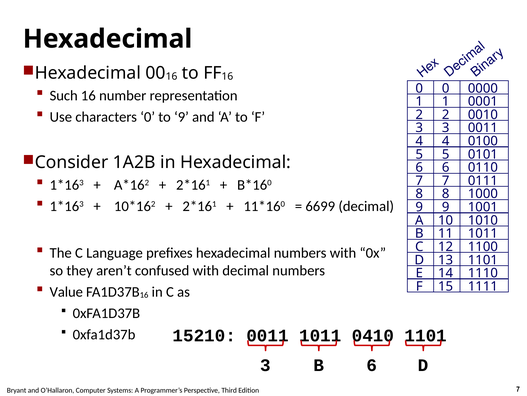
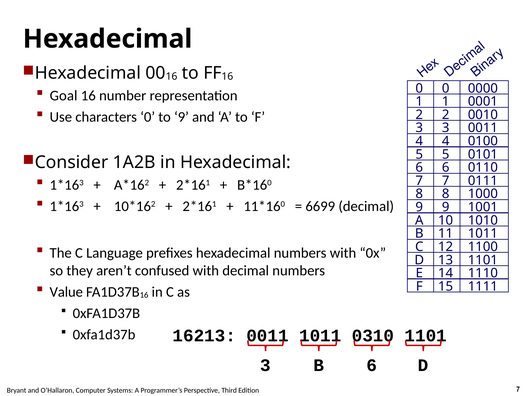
Such: Such -> Goal
15210: 15210 -> 16213
0410: 0410 -> 0310
